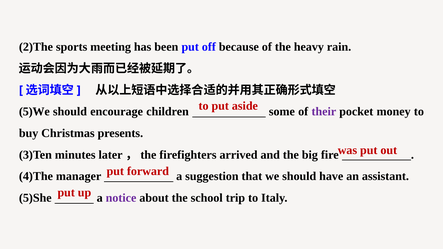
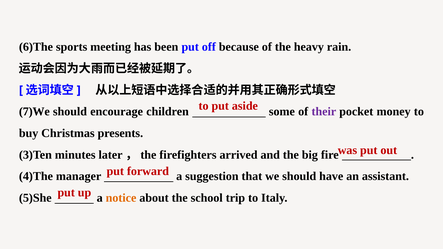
2)The: 2)The -> 6)The
5)We: 5)We -> 7)We
notice colour: purple -> orange
